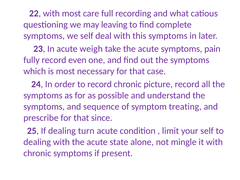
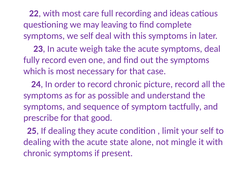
what: what -> ideas
symptoms pain: pain -> deal
treating: treating -> tactfully
since: since -> good
turn: turn -> they
